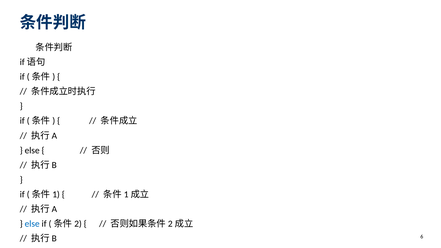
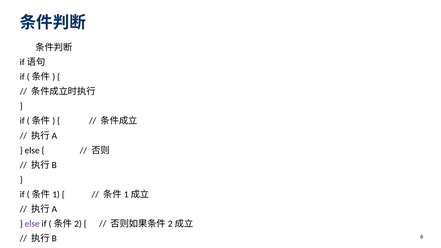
else at (32, 224) colour: blue -> purple
